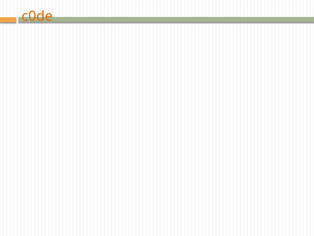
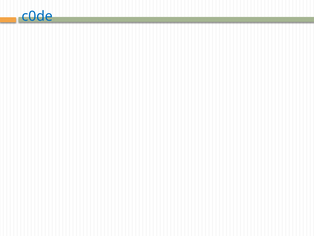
c0de colour: orange -> blue
